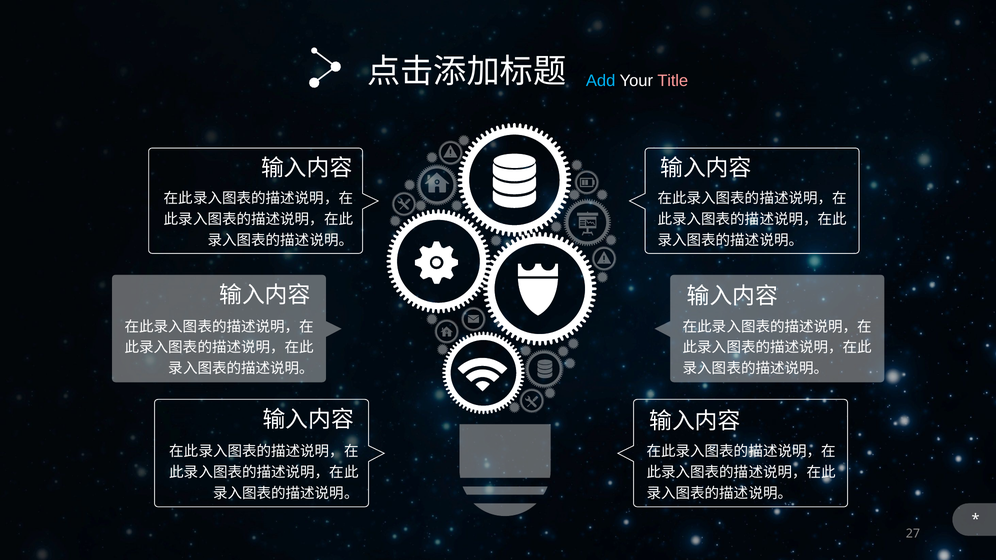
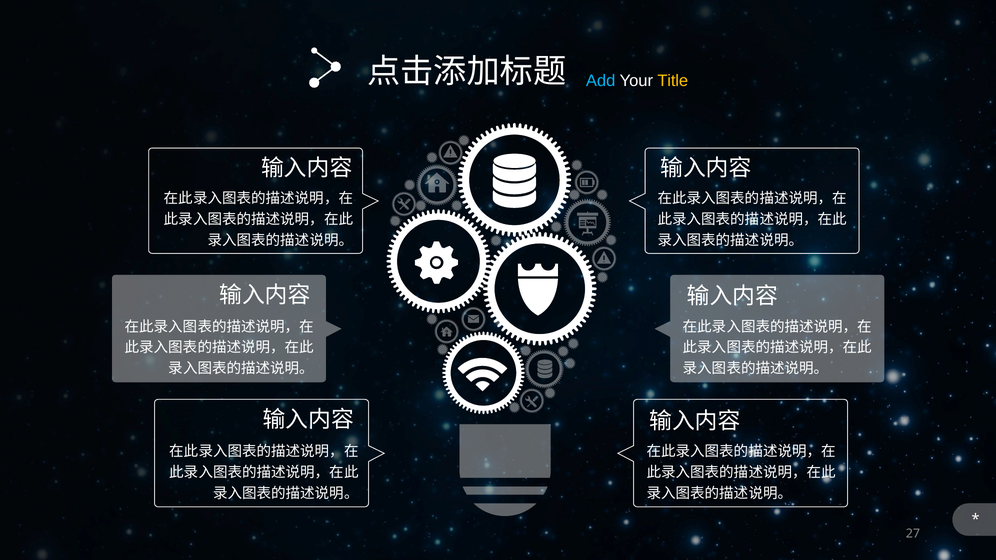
Title colour: pink -> yellow
